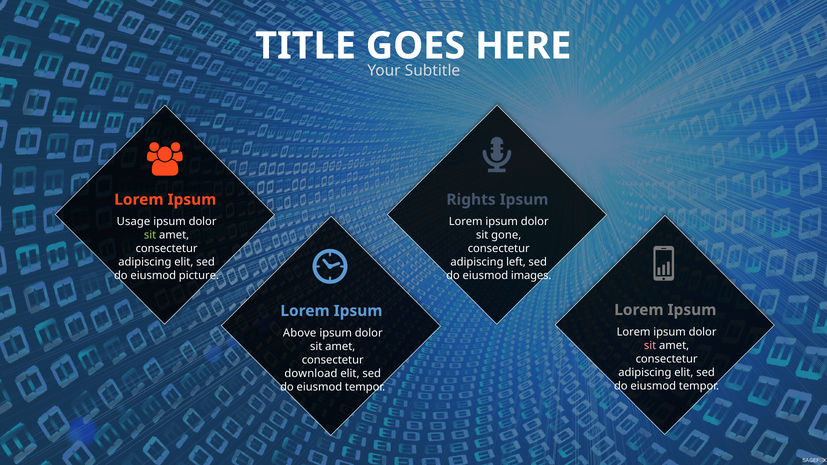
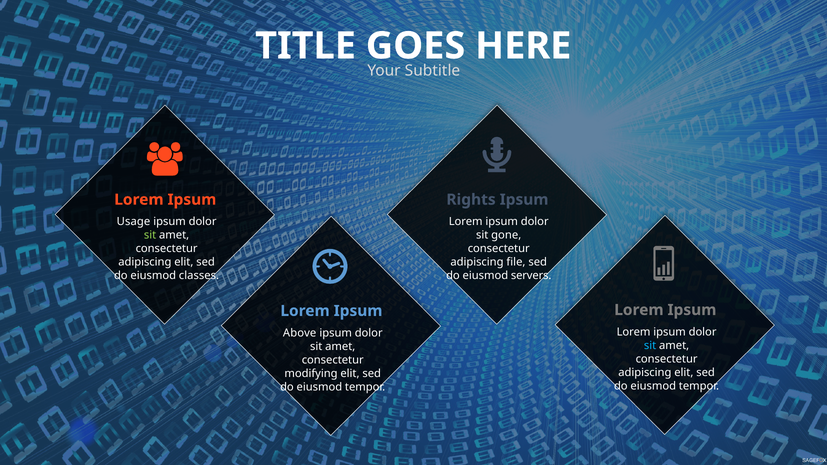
left: left -> file
picture: picture -> classes
images: images -> servers
sit at (650, 346) colour: pink -> light blue
download: download -> modifying
